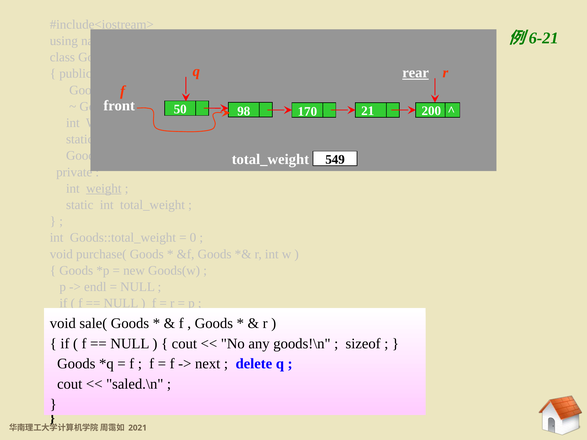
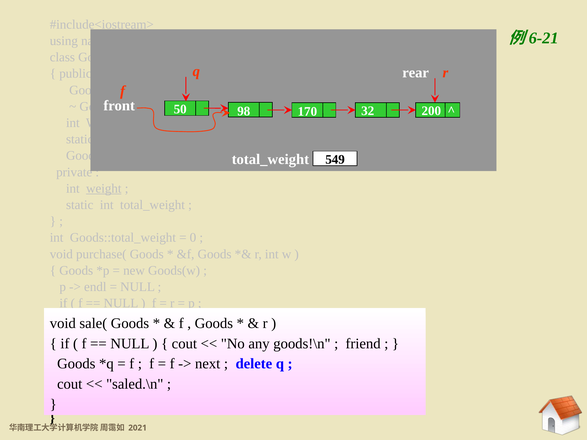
rear underline: present -> none
21: 21 -> 32
sizeof: sizeof -> friend
